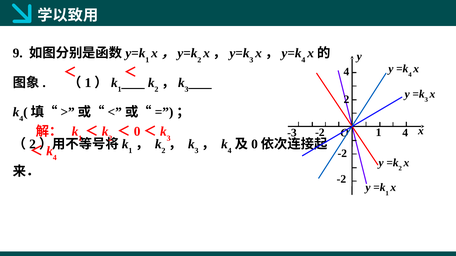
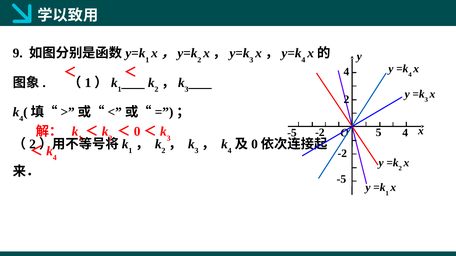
-2 1: 1 -> 5
-3 at (292, 133): -3 -> -5
-2 at (341, 179): -2 -> -5
